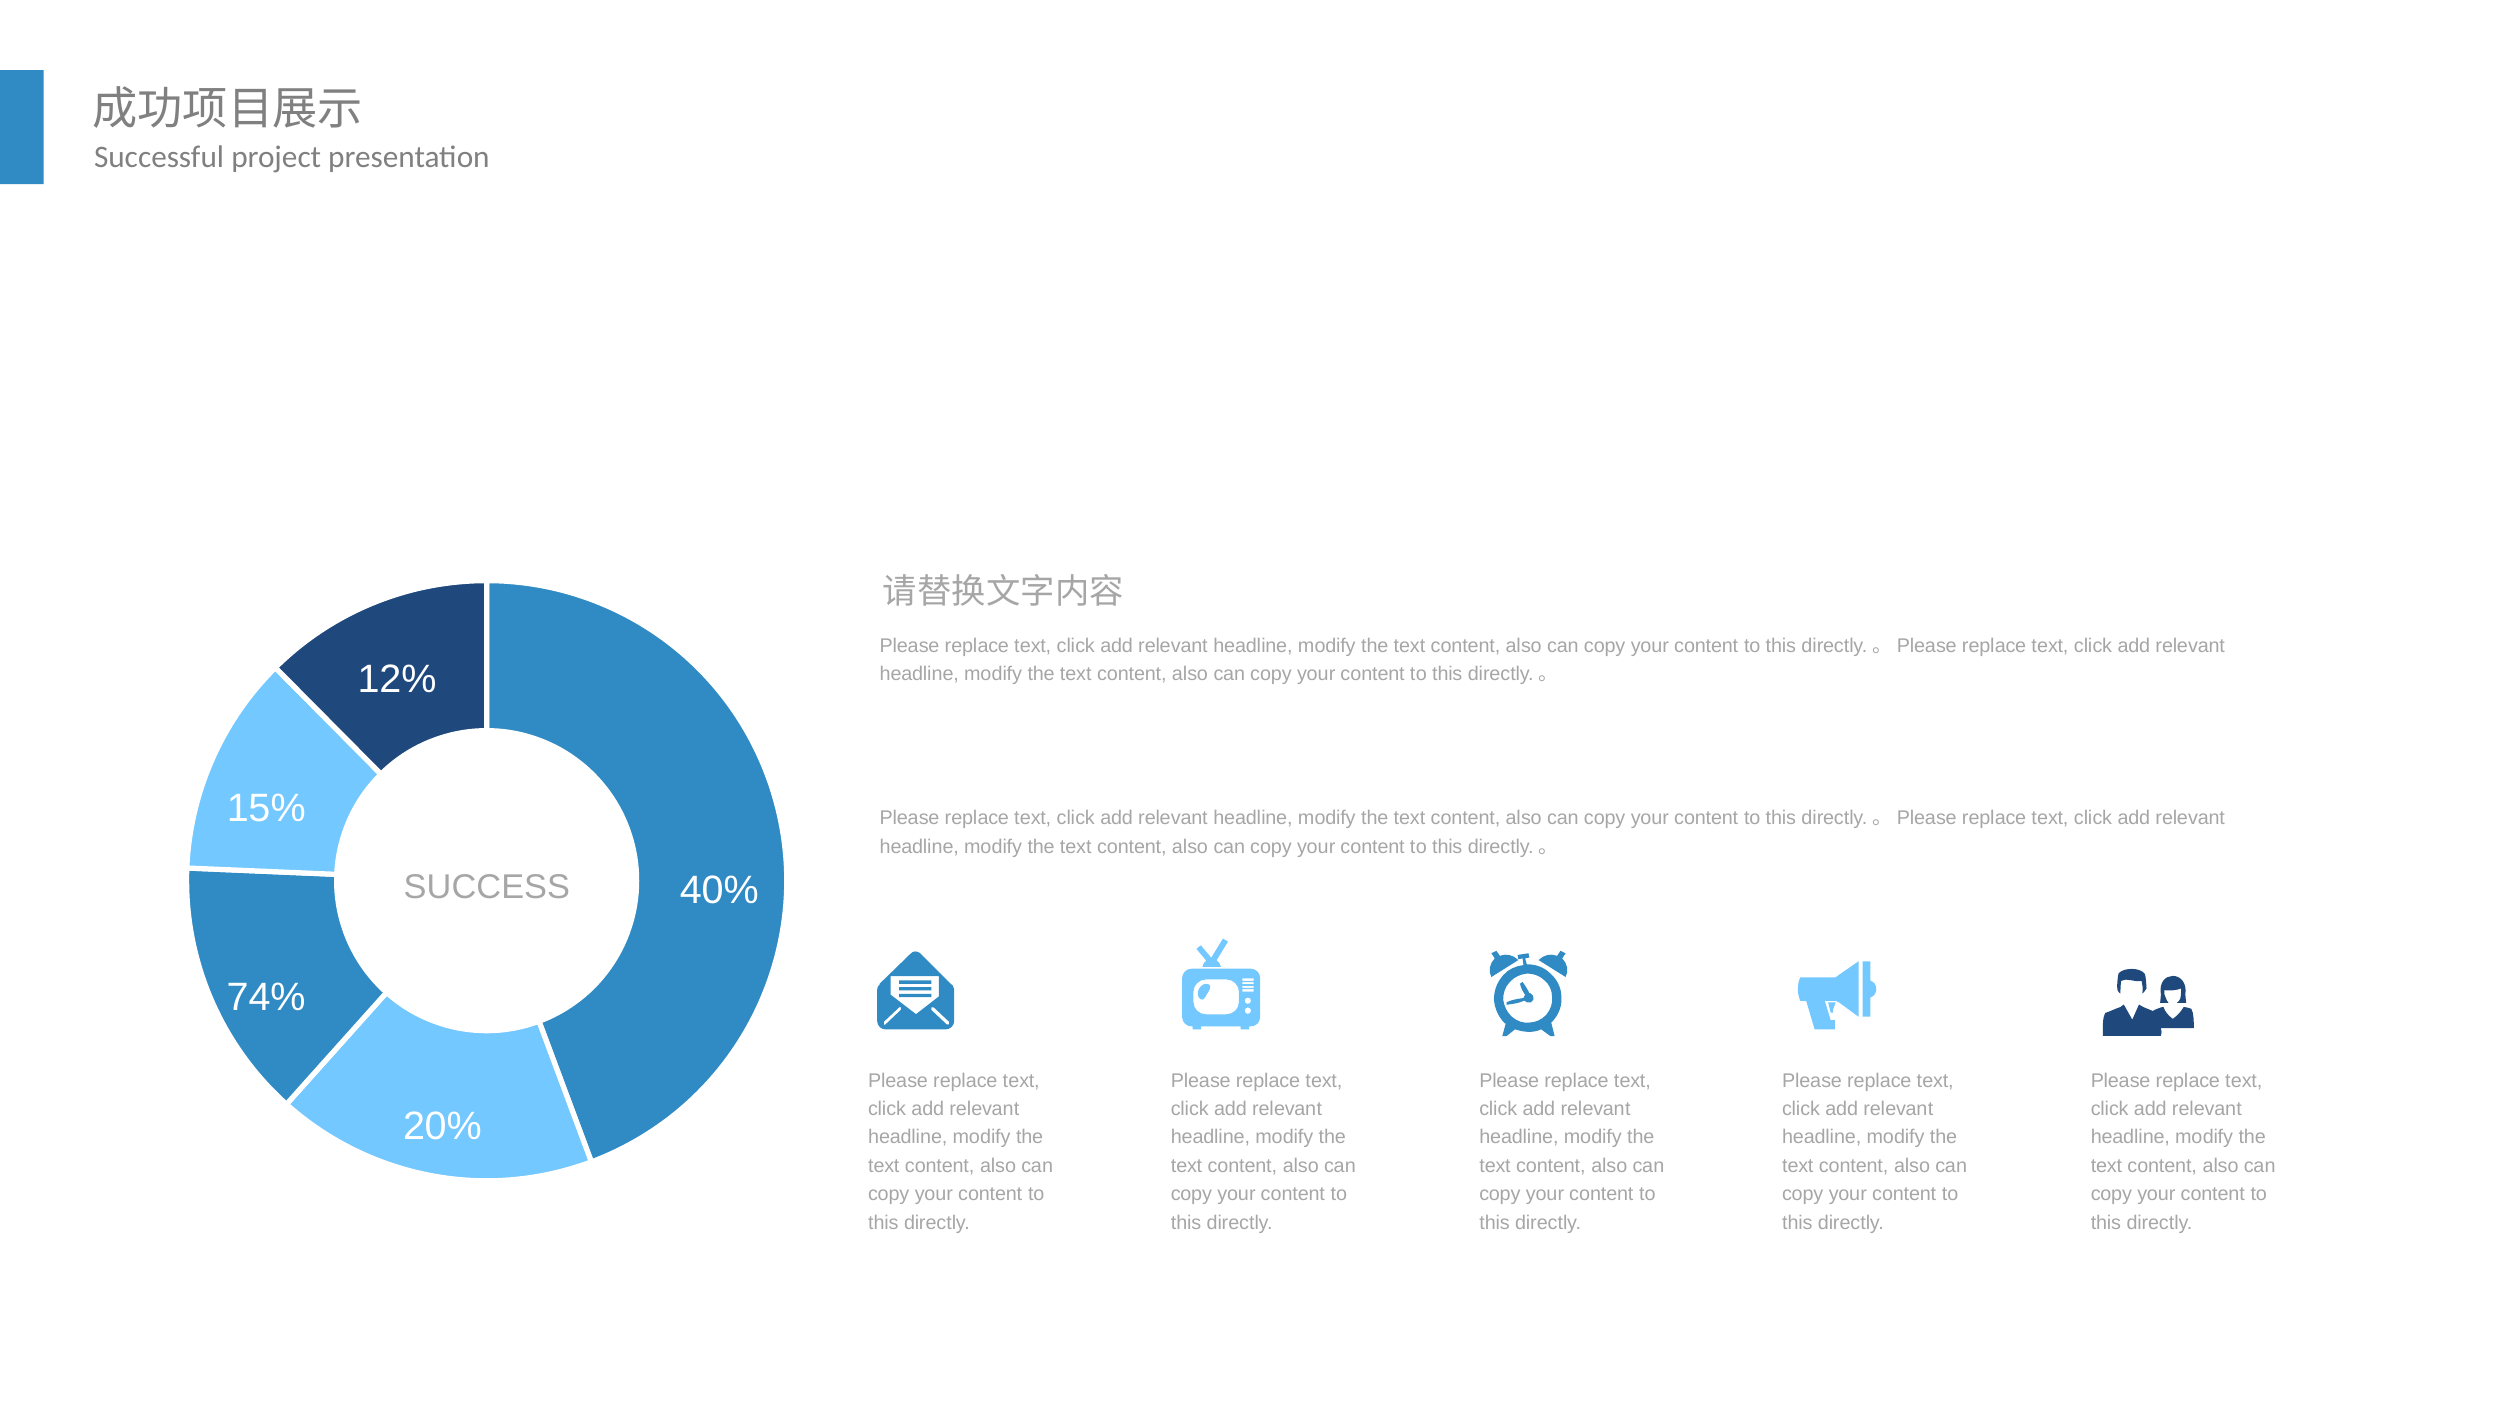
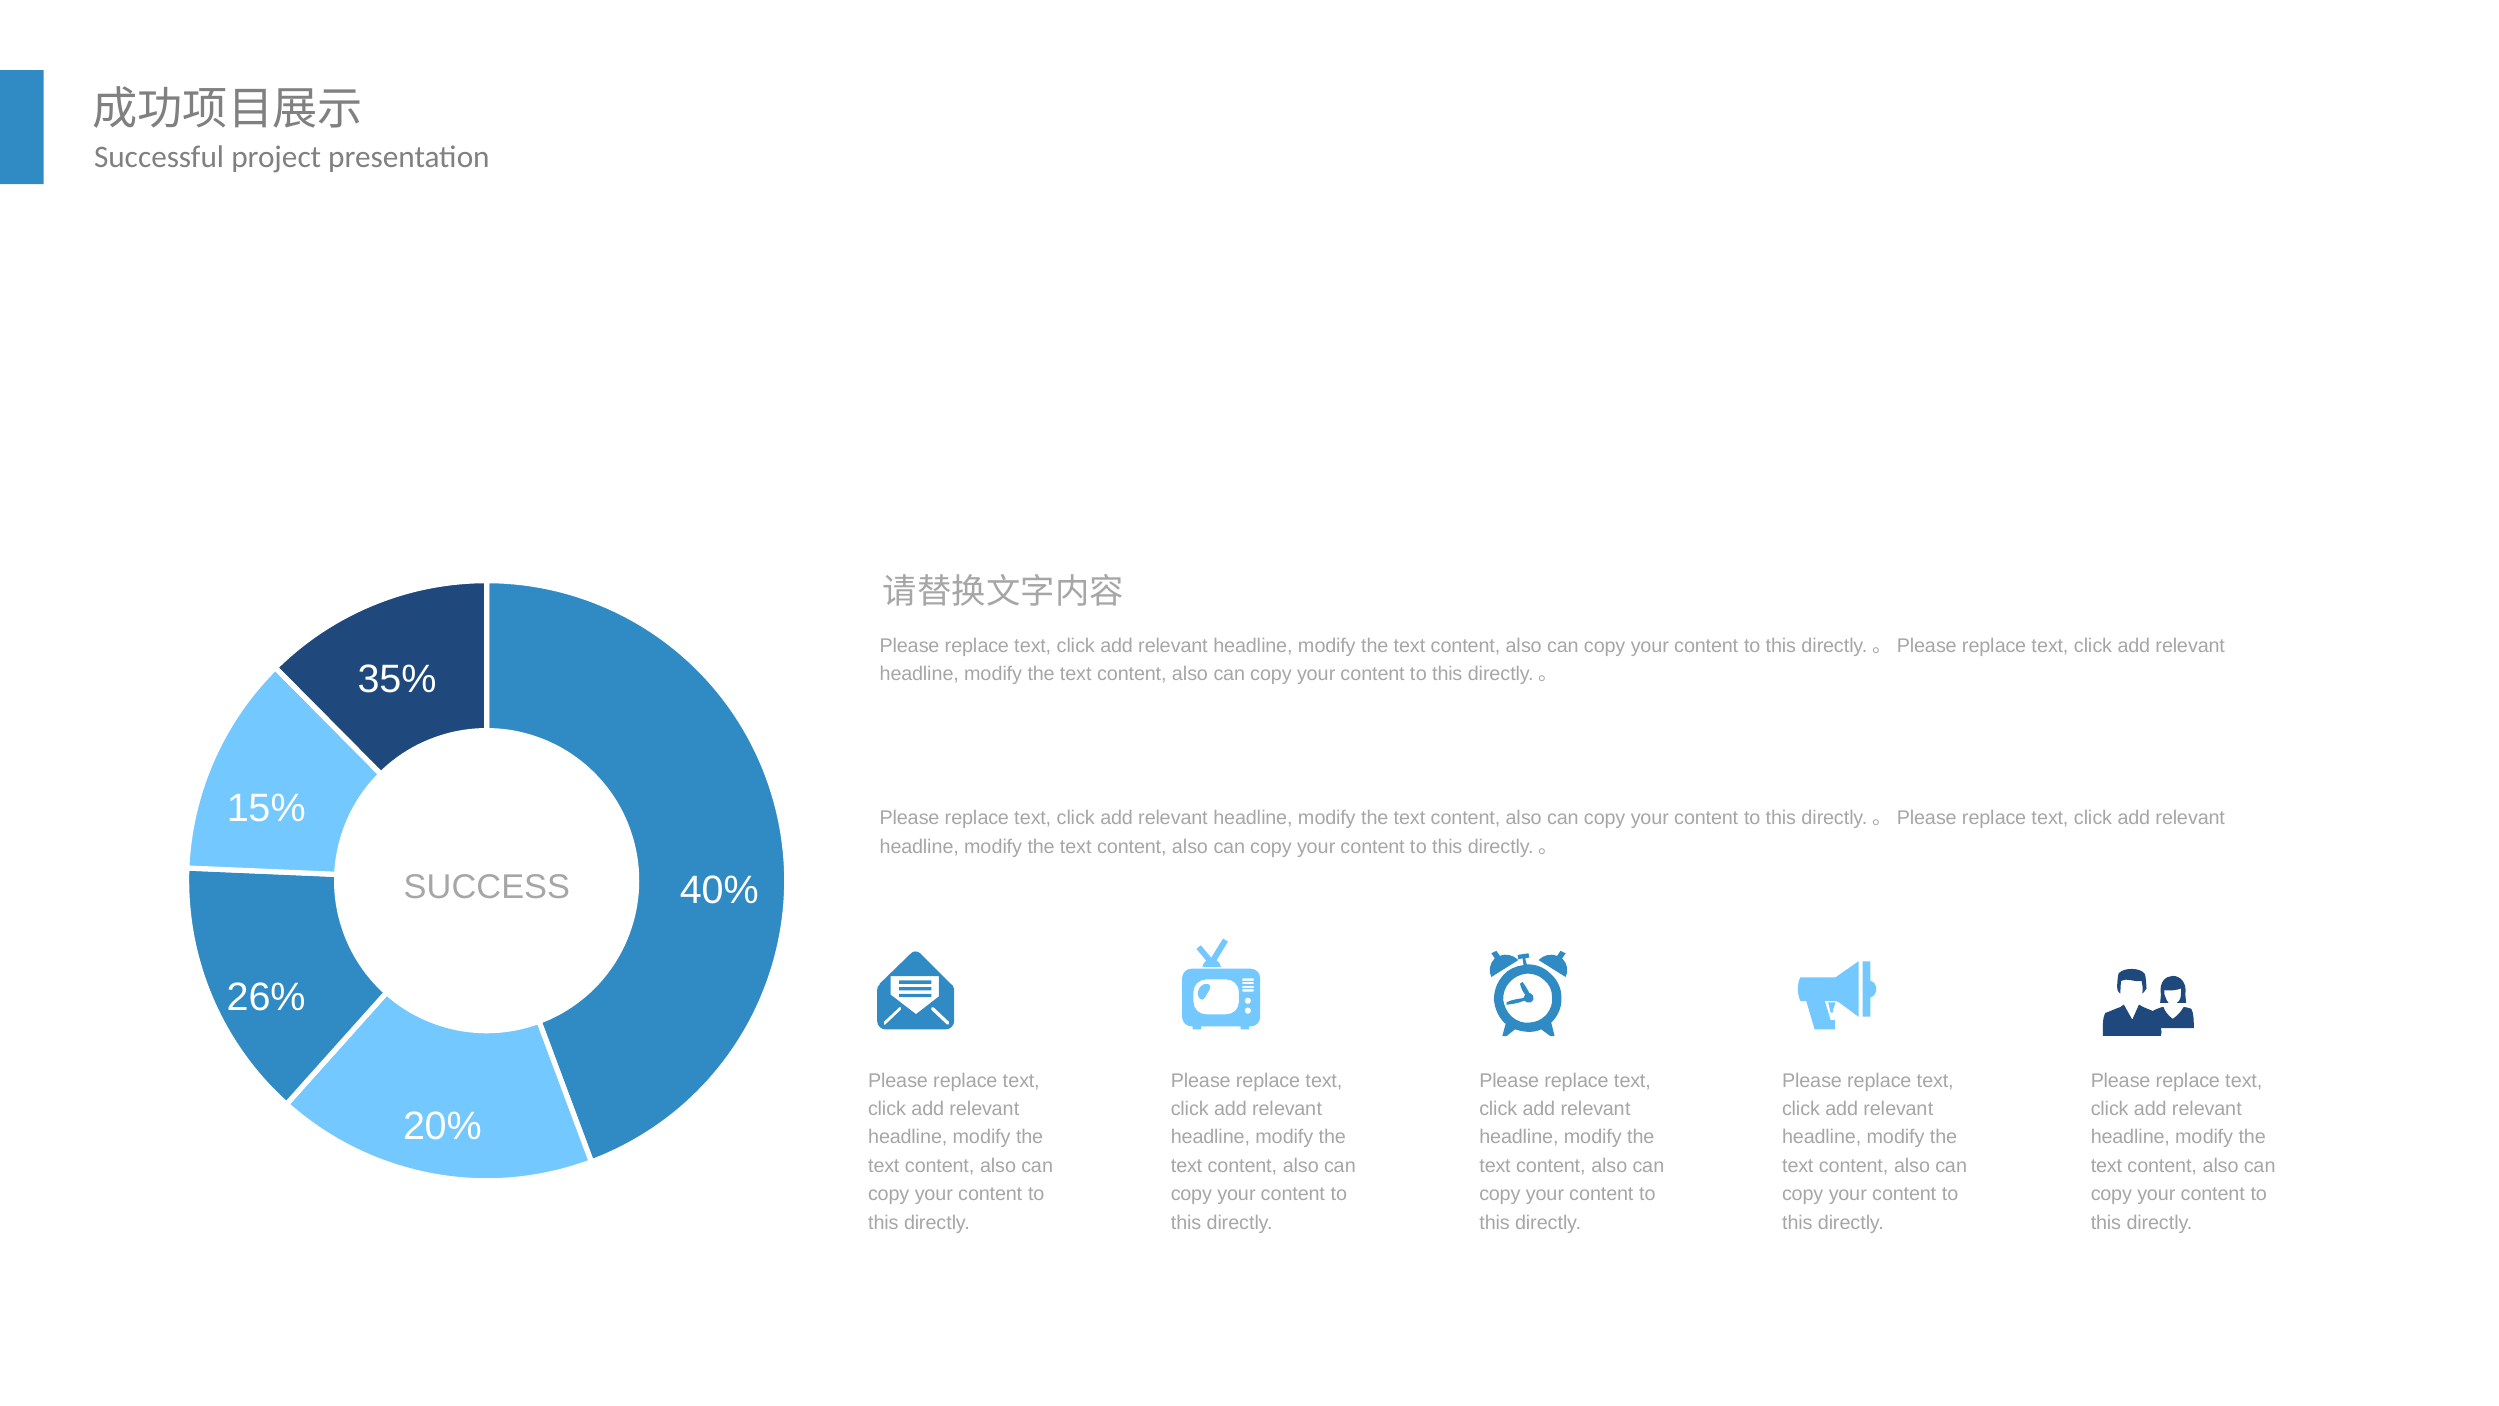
12%: 12% -> 35%
74%: 74% -> 26%
